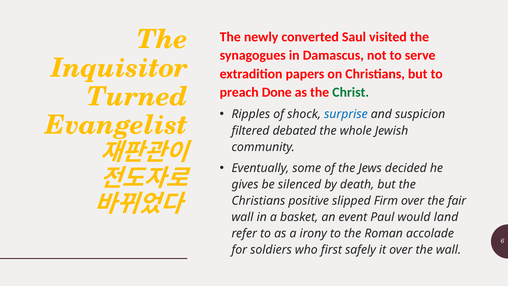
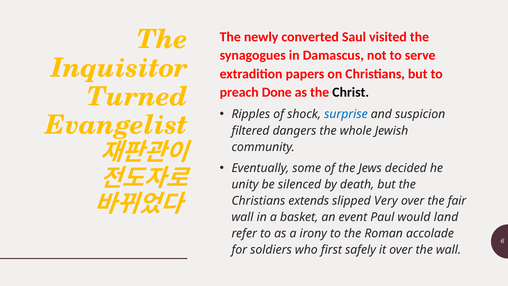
Christ colour: green -> black
debated: debated -> dangers
gives: gives -> unity
positive: positive -> extends
Firm: Firm -> Very
